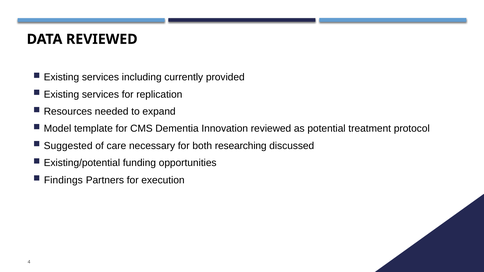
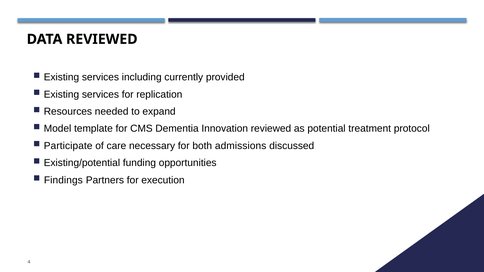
Suggested: Suggested -> Participate
researching: researching -> admissions
